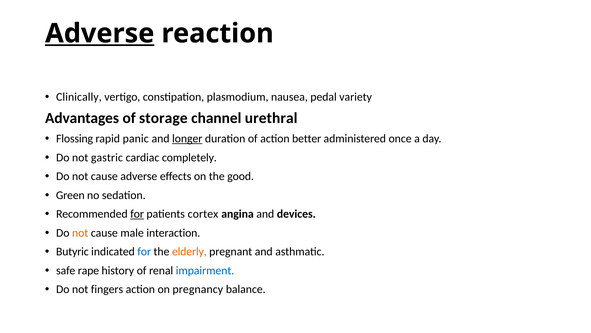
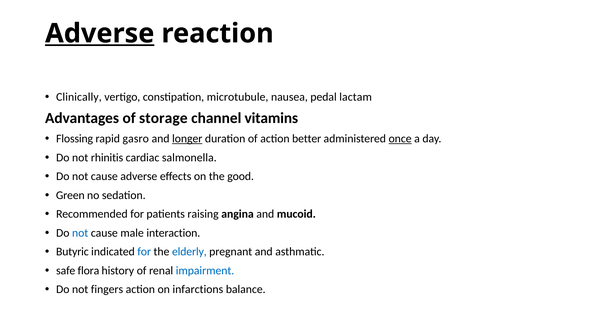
plasmodium: plasmodium -> microtubule
variety: variety -> lactam
urethral: urethral -> vitamins
panic: panic -> gasro
once underline: none -> present
gastric: gastric -> rhinitis
completely: completely -> salmonella
for at (137, 214) underline: present -> none
cortex: cortex -> raising
devices: devices -> mucoid
not at (80, 232) colour: orange -> blue
elderly colour: orange -> blue
rape: rape -> flora
pregnancy: pregnancy -> infarctions
